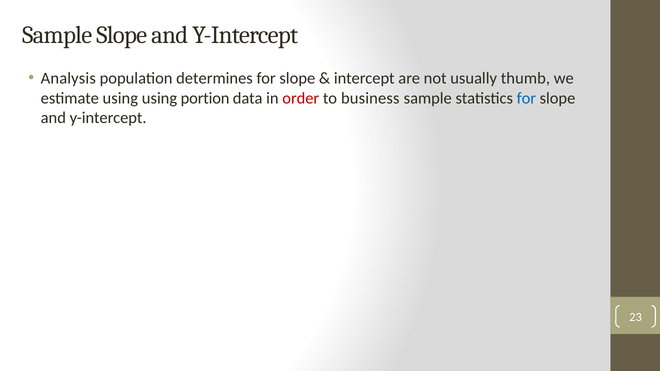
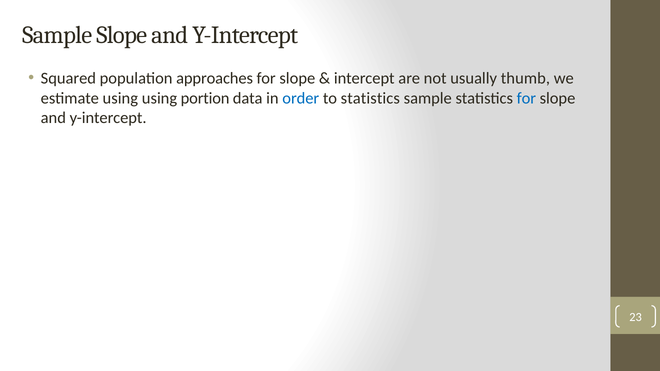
Analysis: Analysis -> Squared
determines: determines -> approaches
order colour: red -> blue
to business: business -> statistics
